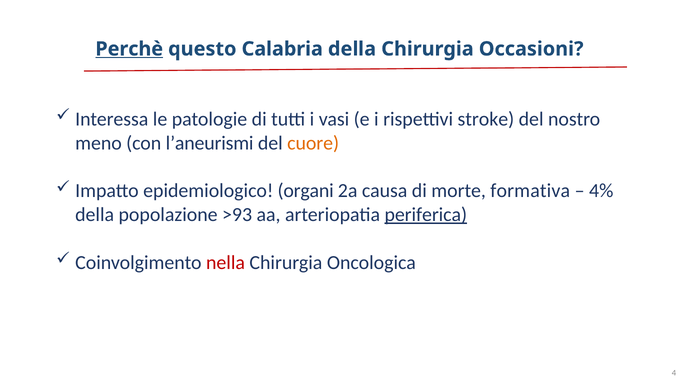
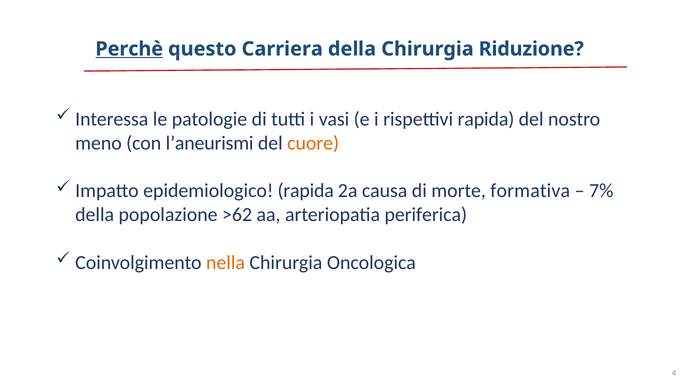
Calabria: Calabria -> Carriera
Occasioni: Occasioni -> Riduzione
rispettivi stroke: stroke -> rapida
epidemiologico organi: organi -> rapida
4%: 4% -> 7%
>93: >93 -> >62
periferica underline: present -> none
nella colour: red -> orange
